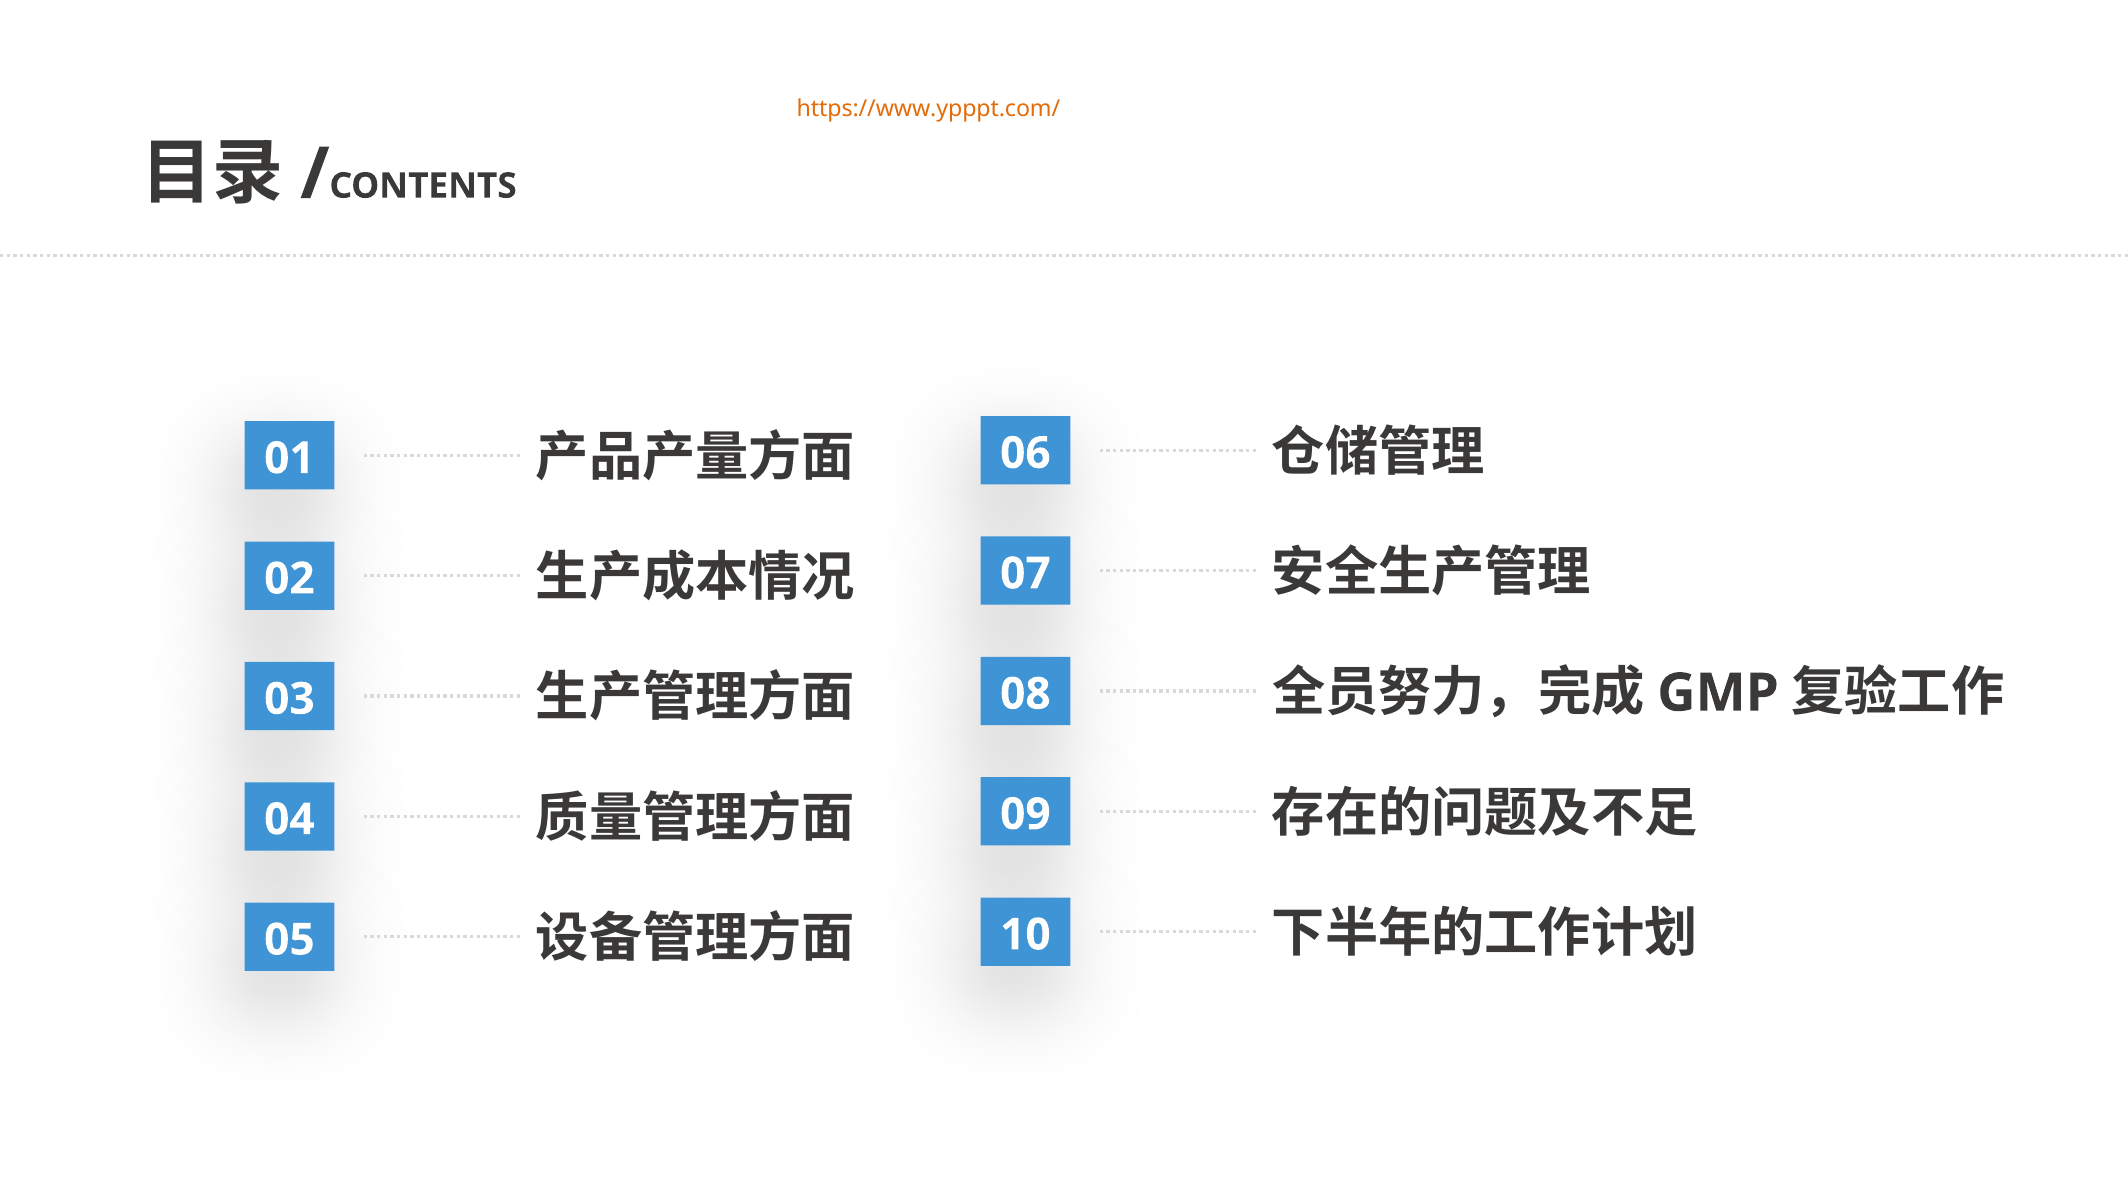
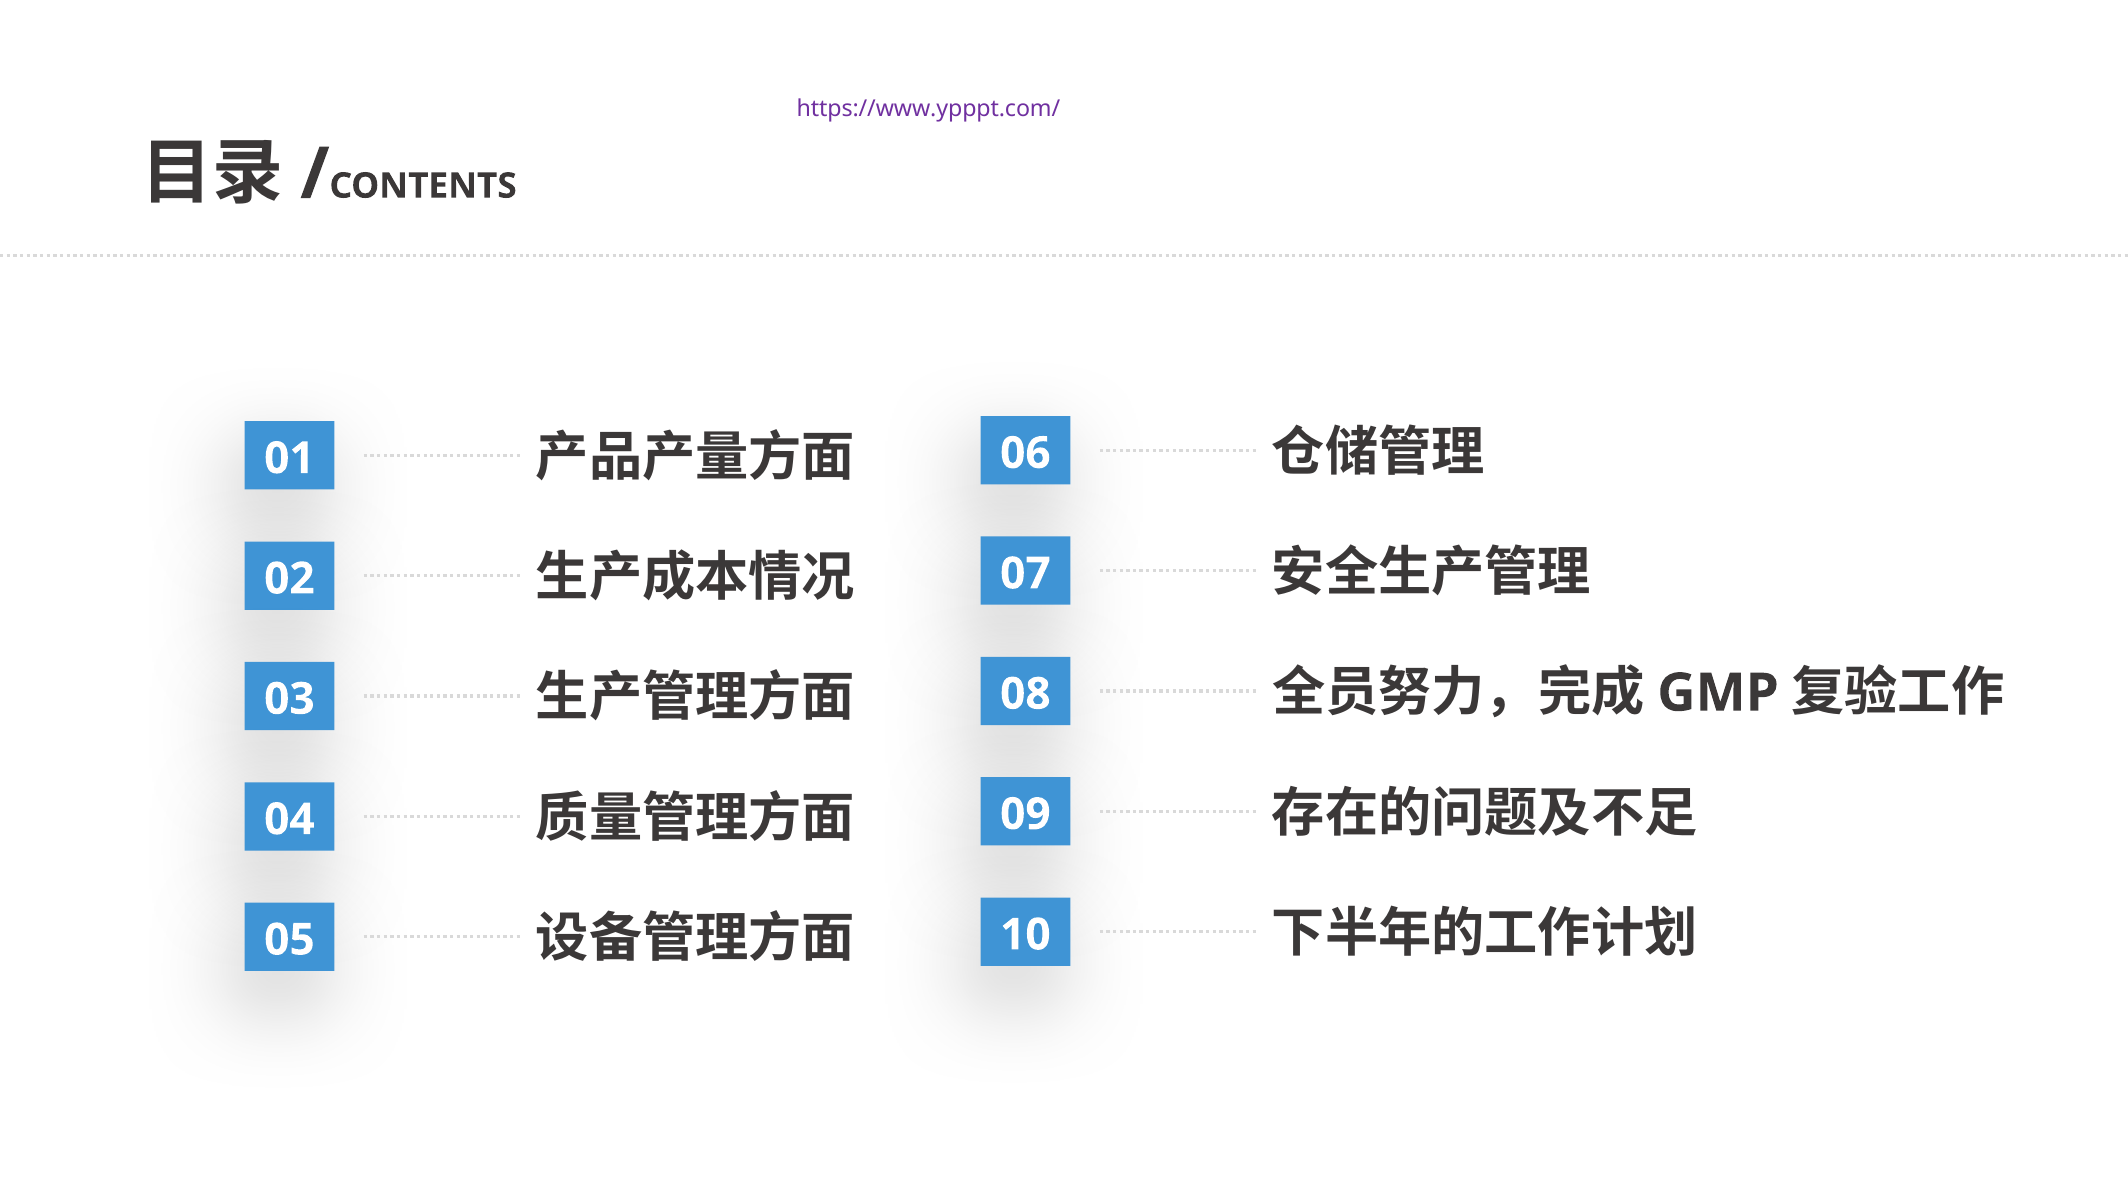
https://www.ypppt.com/ colour: orange -> purple
